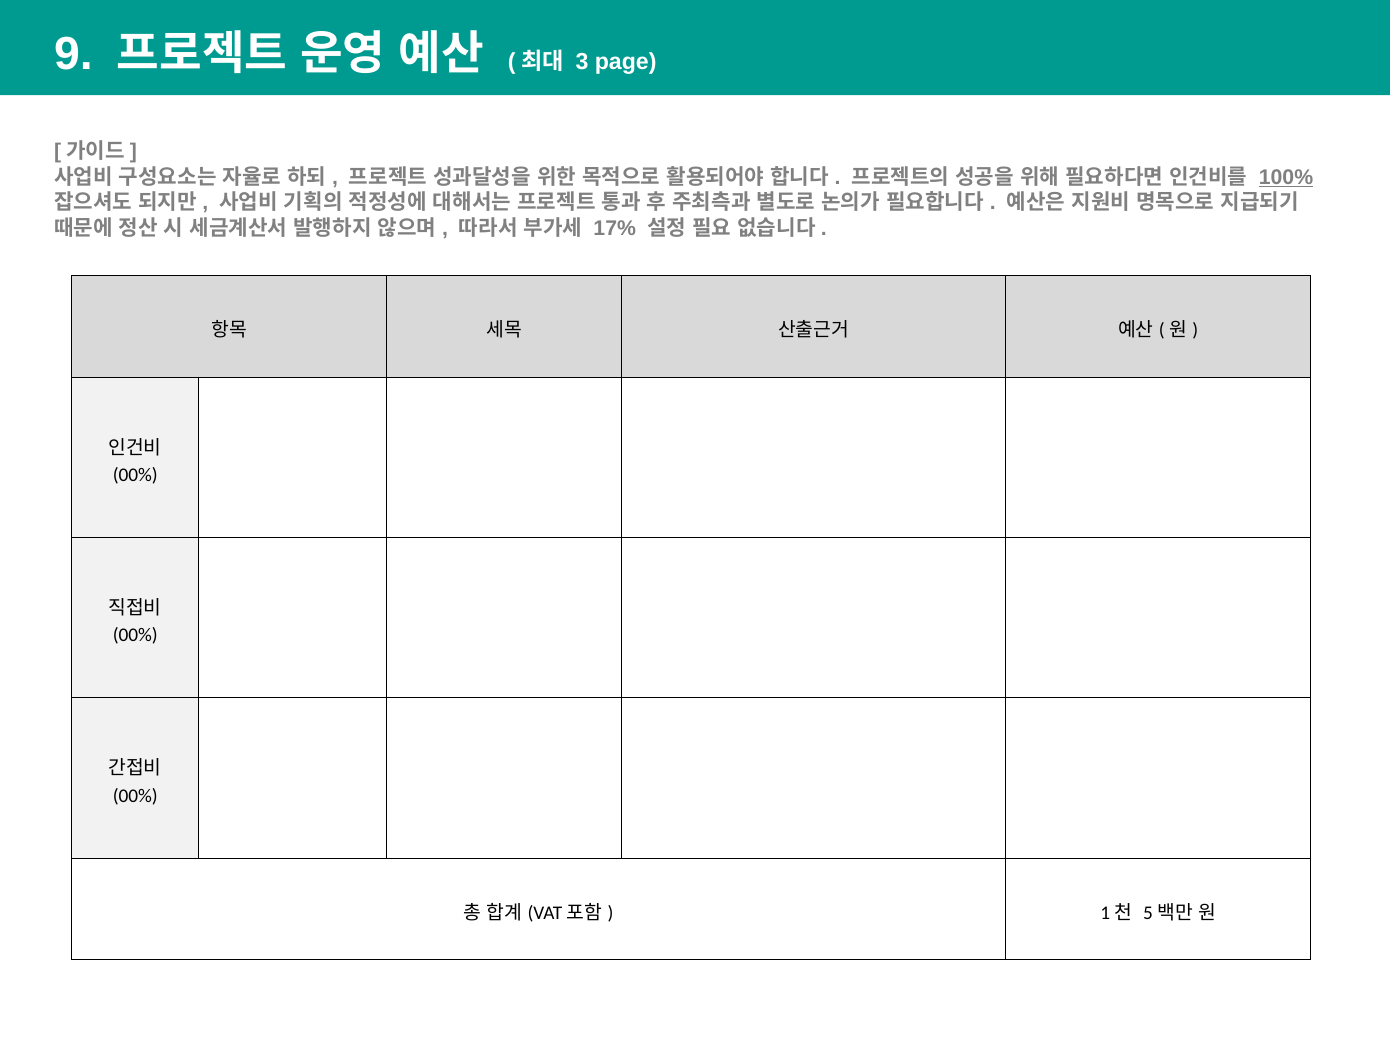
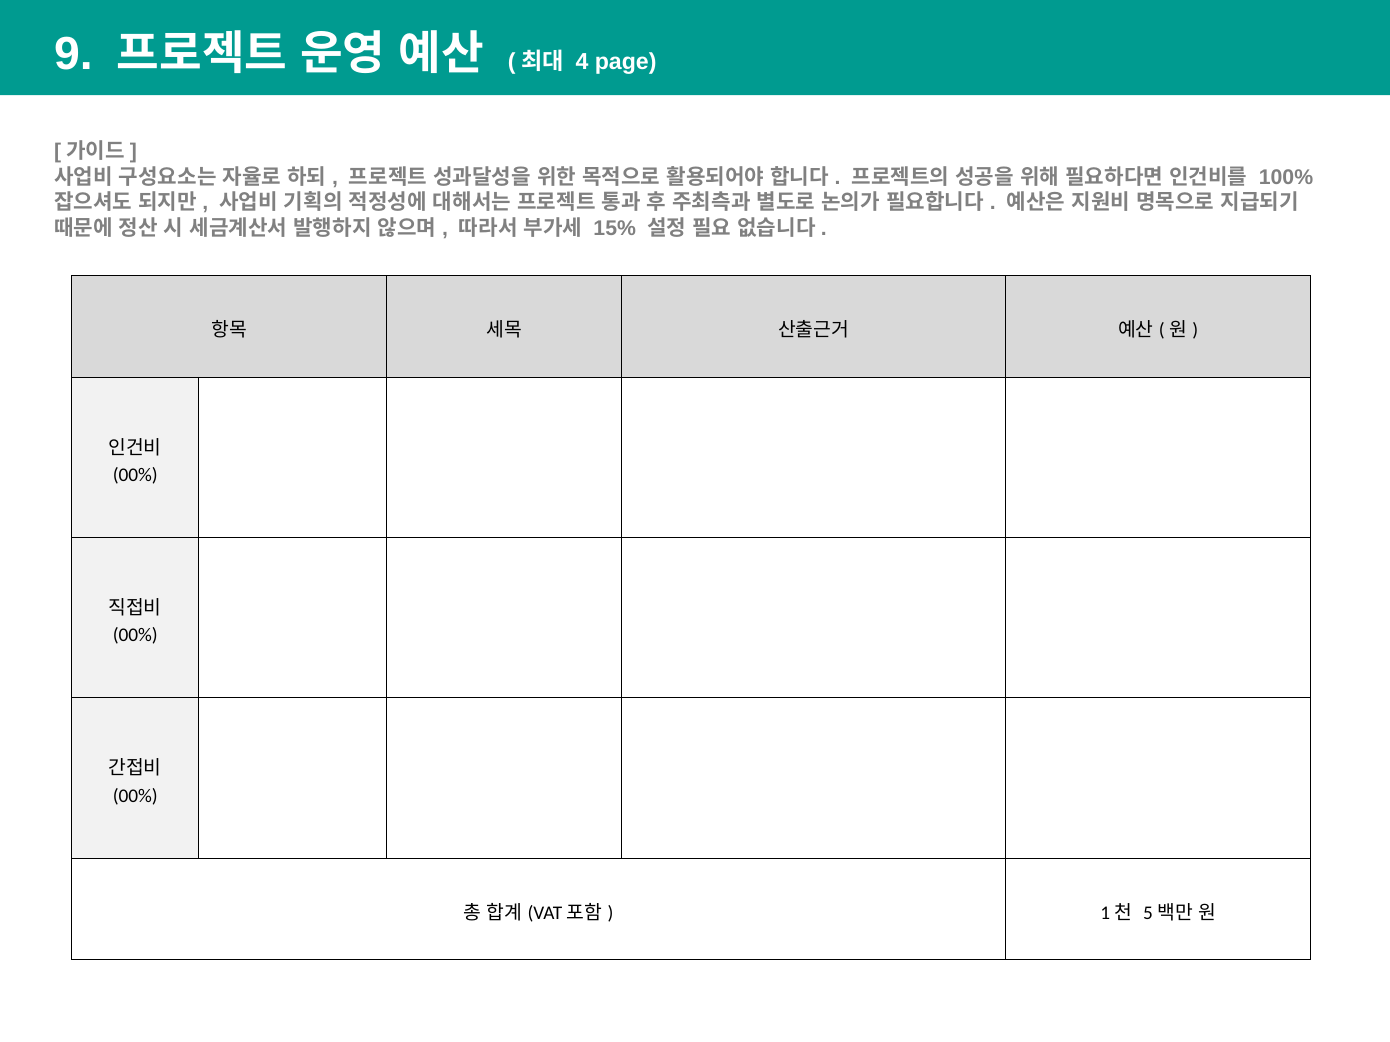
3: 3 -> 4
100% underline: present -> none
17%: 17% -> 15%
